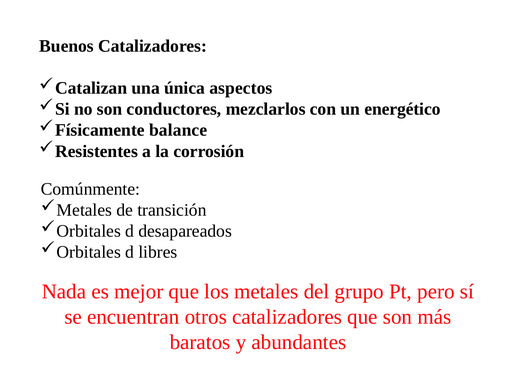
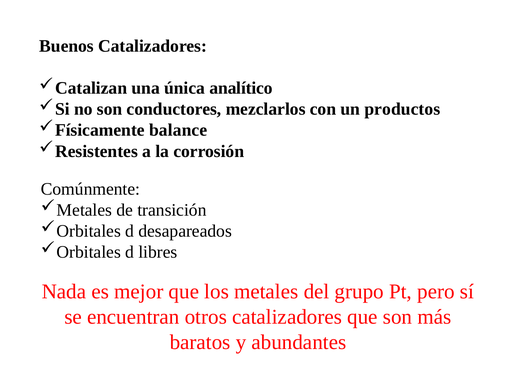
aspectos: aspectos -> analítico
energético: energético -> productos
